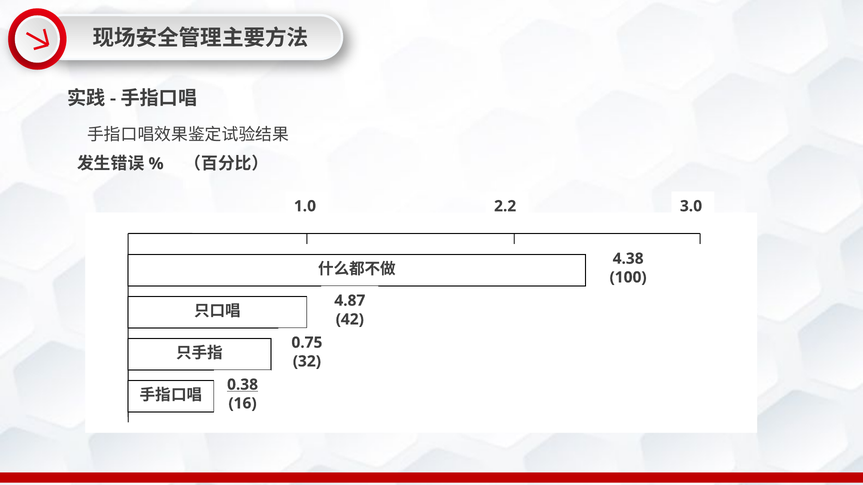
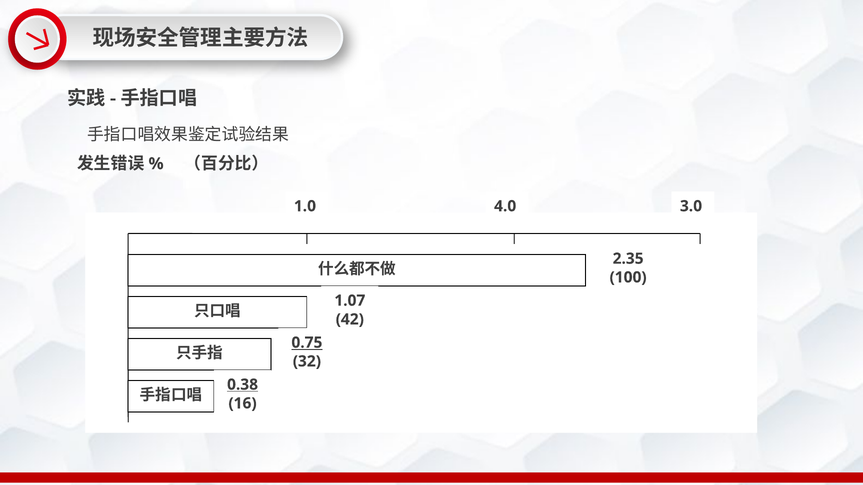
2.2: 2.2 -> 4.0
4.38: 4.38 -> 2.35
4.87: 4.87 -> 1.07
0.75 underline: none -> present
